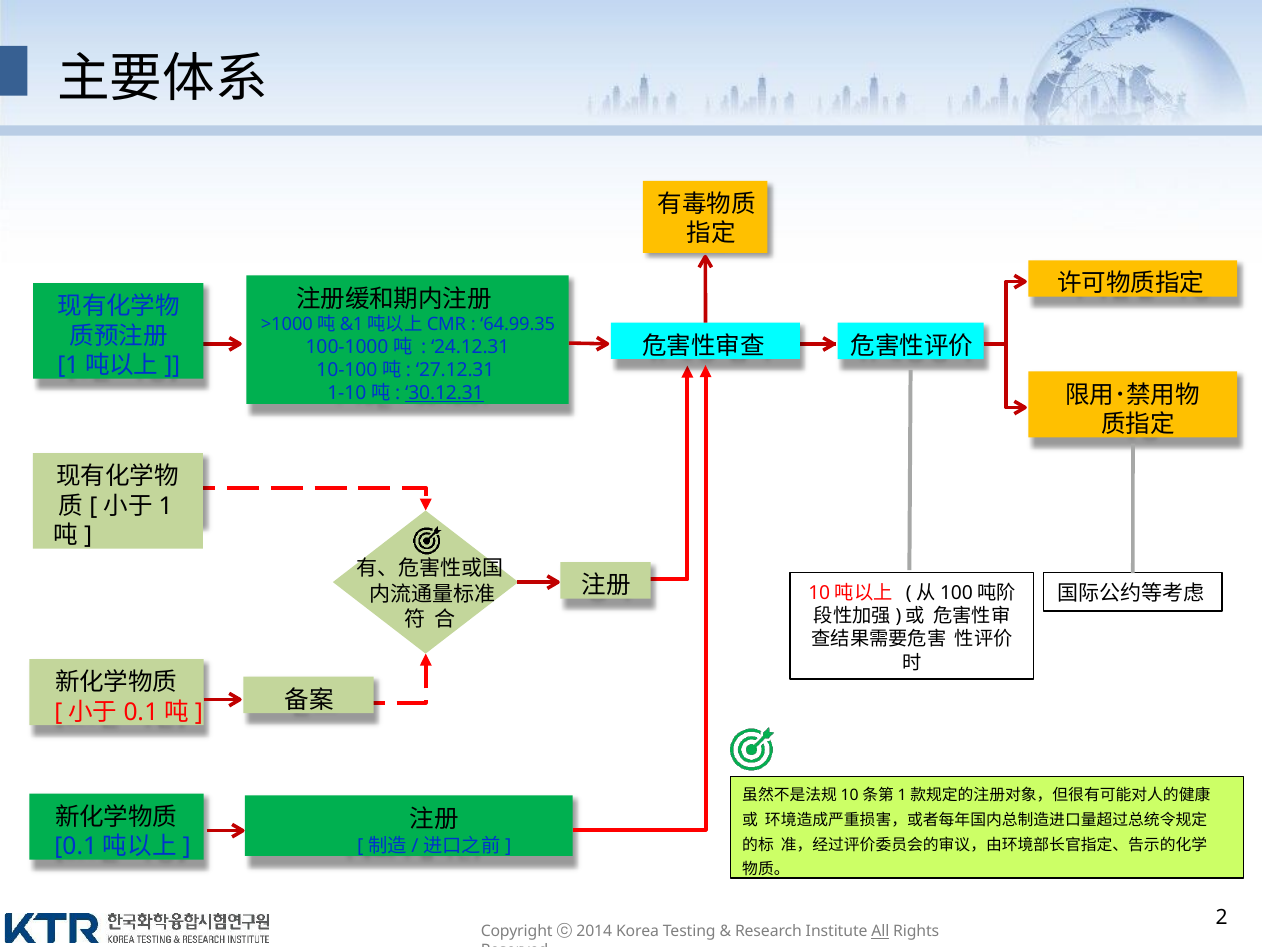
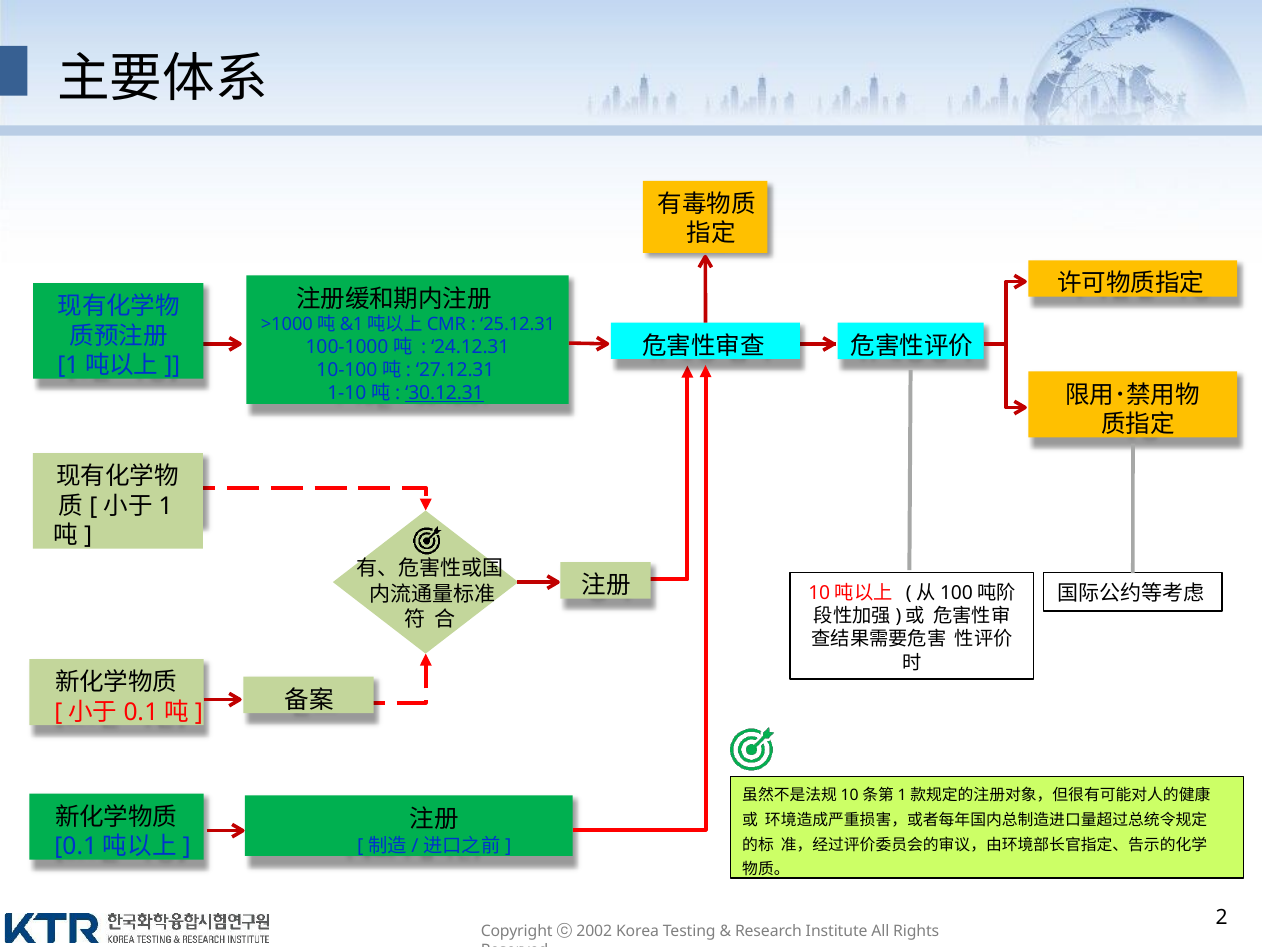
64.99.35: 64.99.35 -> 25.12.31
2014: 2014 -> 2002
All underline: present -> none
